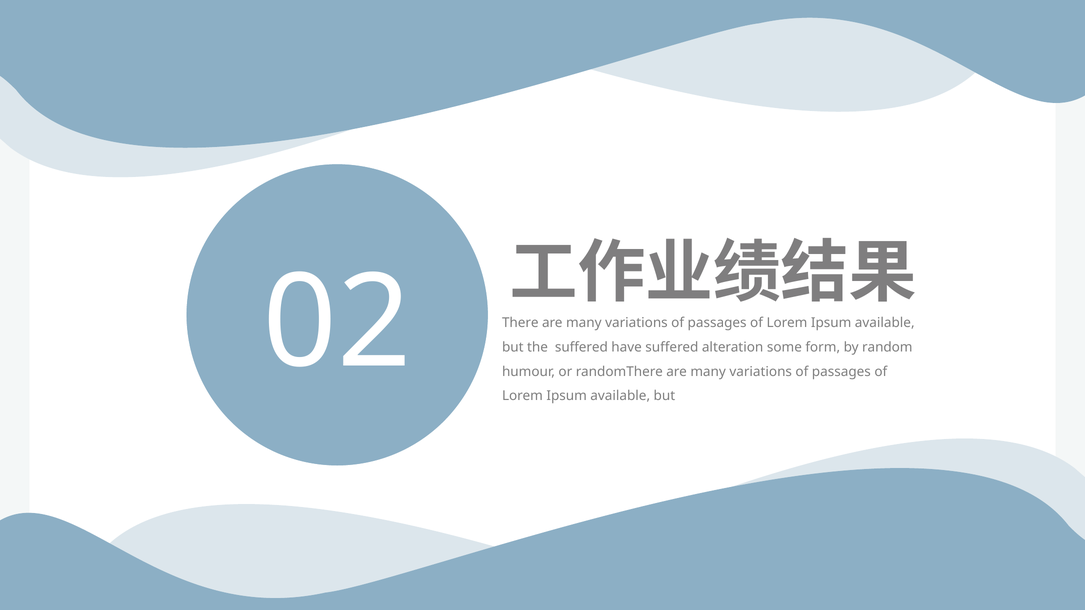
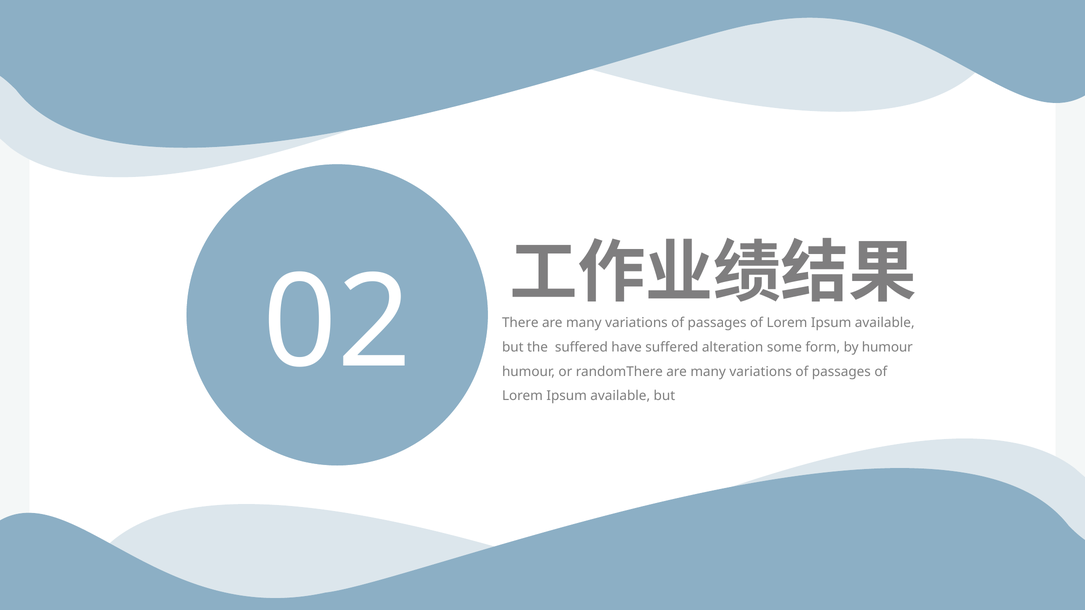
by random: random -> humour
